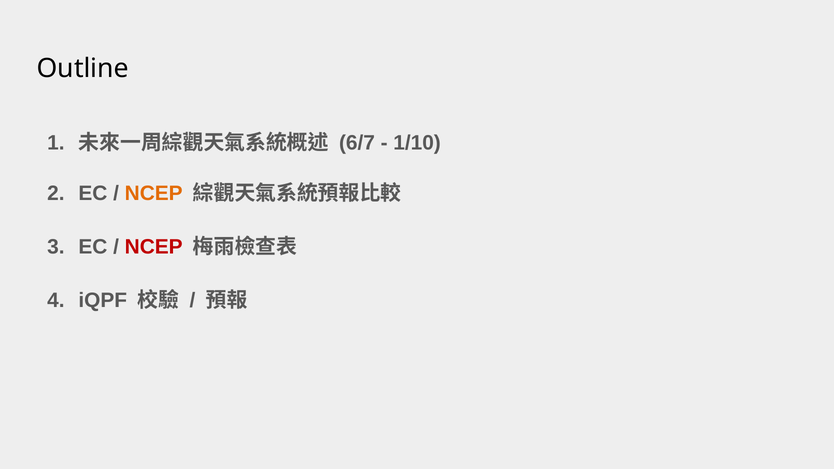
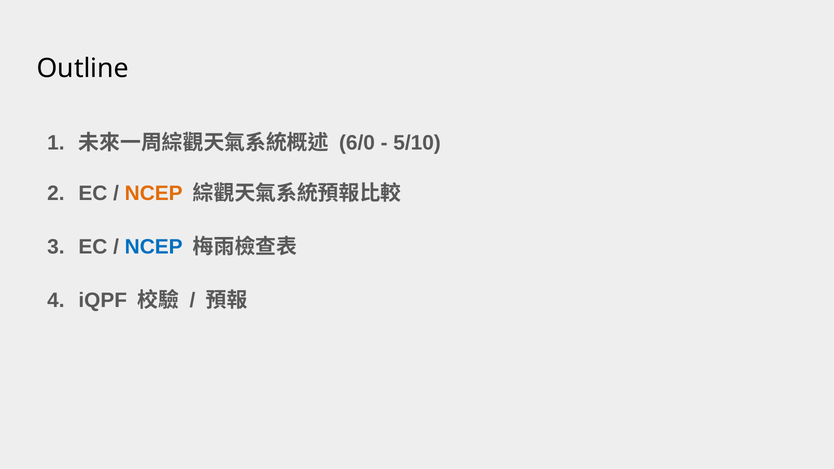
6/7: 6/7 -> 6/0
1/10: 1/10 -> 5/10
NCEP at (154, 247) colour: red -> blue
